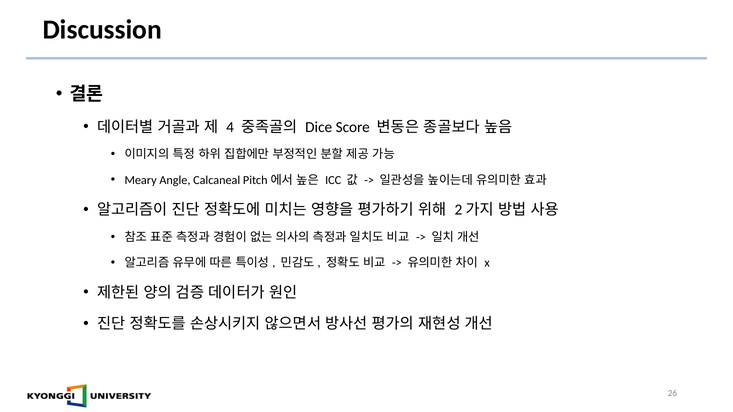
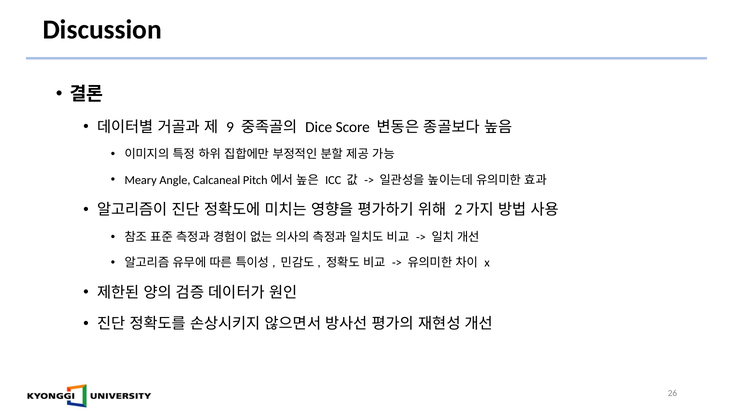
4: 4 -> 9
